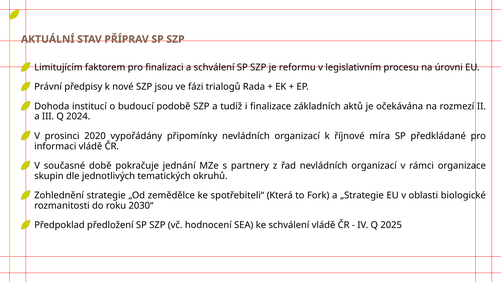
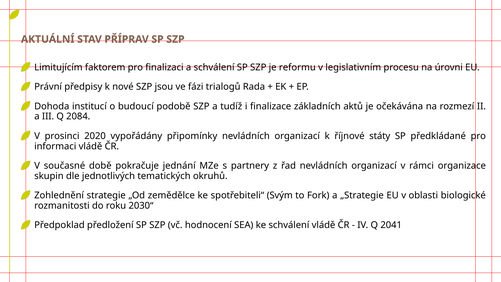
2024: 2024 -> 2084
míra: míra -> státy
Která: Která -> Svým
2025: 2025 -> 2041
